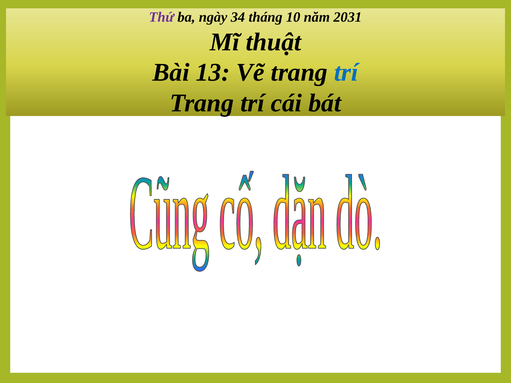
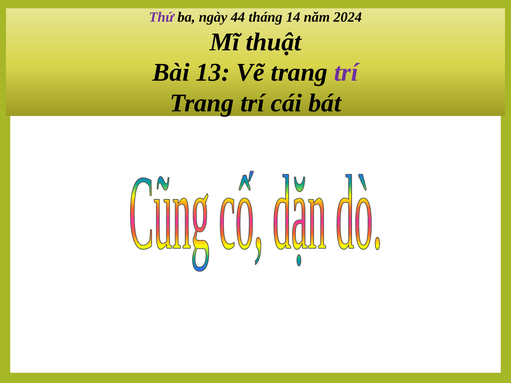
34: 34 -> 44
10: 10 -> 14
2031: 2031 -> 2024
trí at (346, 73) colour: blue -> purple
